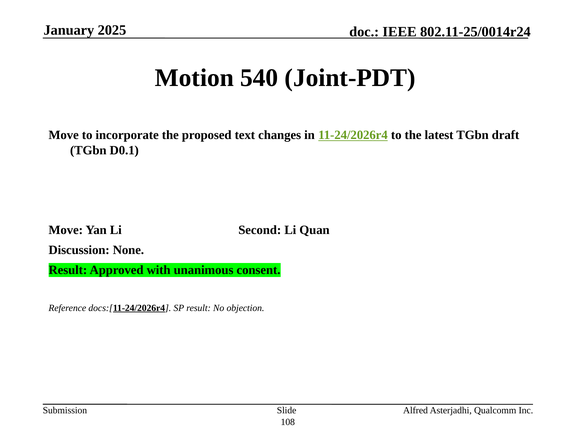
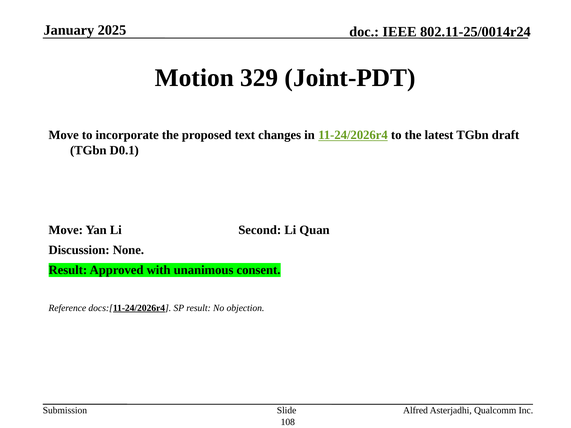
540: 540 -> 329
